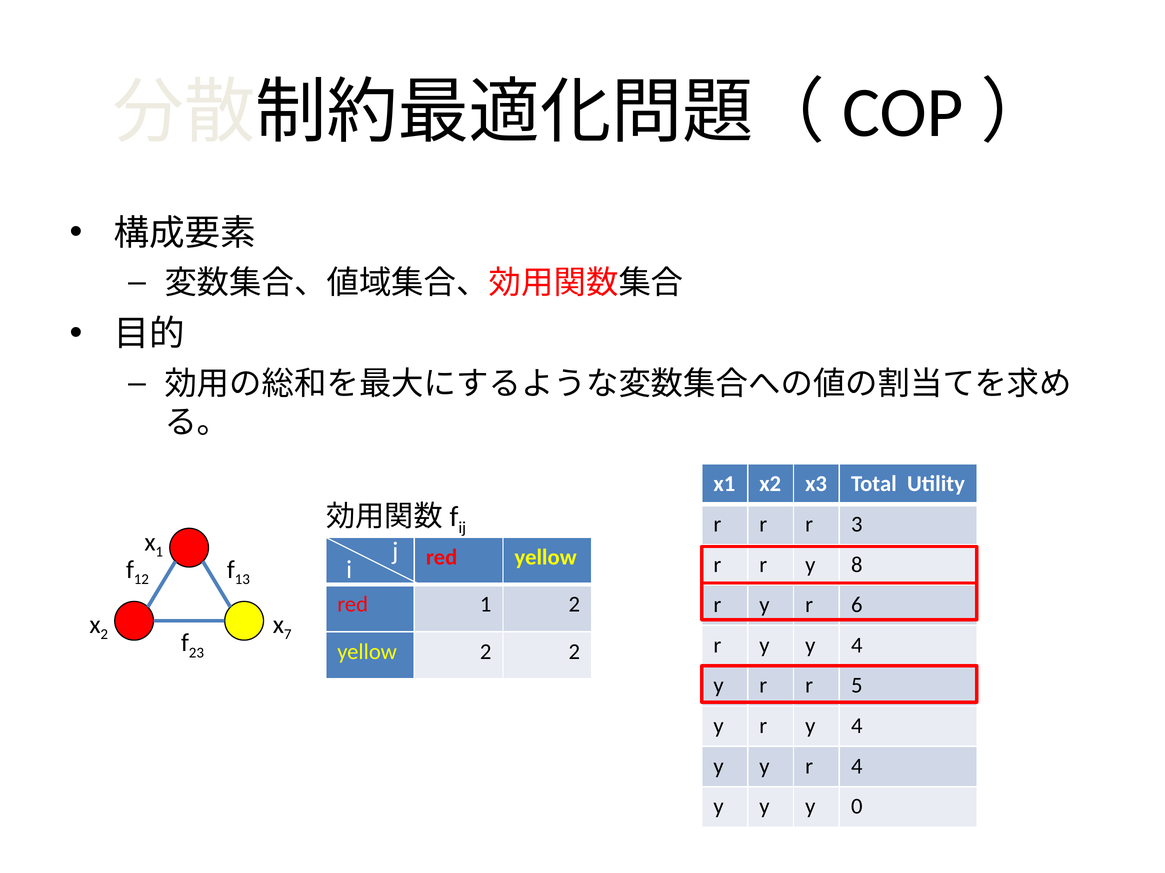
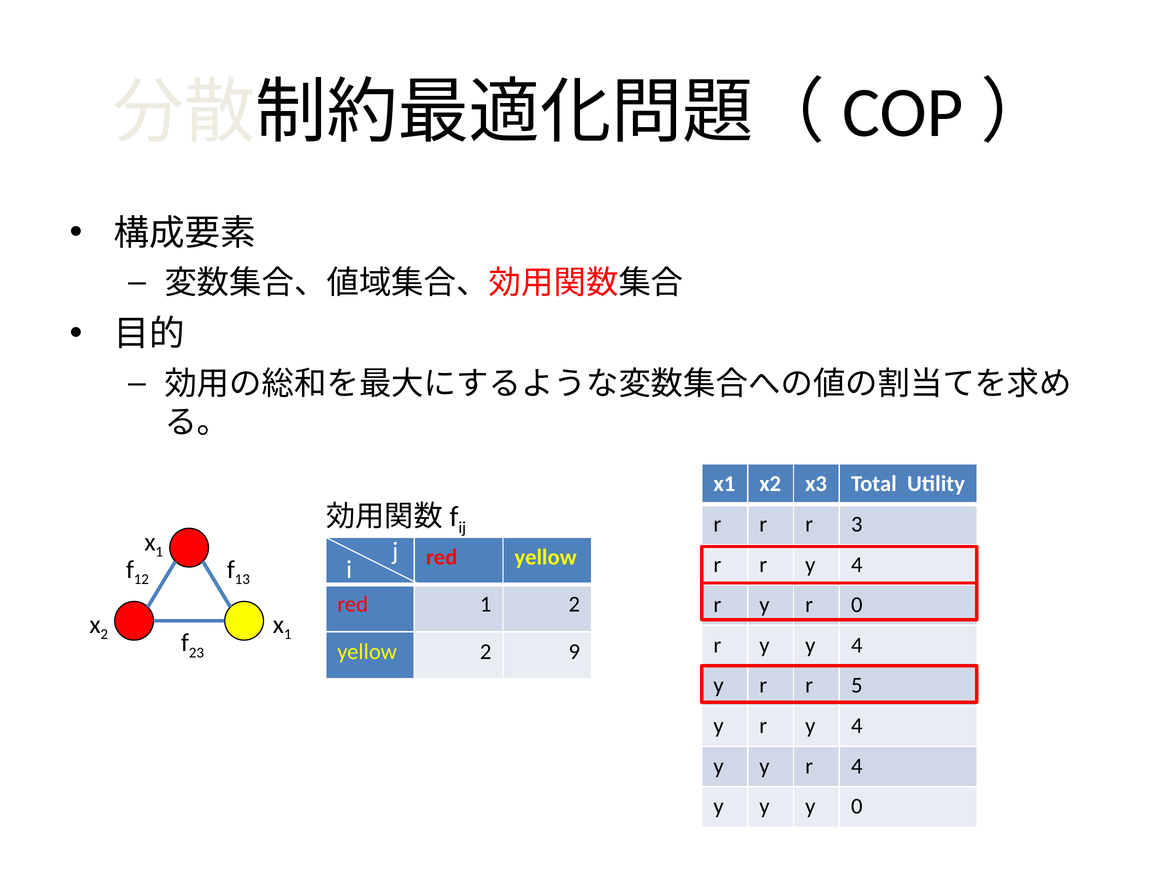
r r y 8: 8 -> 4
r 6: 6 -> 0
7 at (288, 635): 7 -> 1
2 2: 2 -> 9
